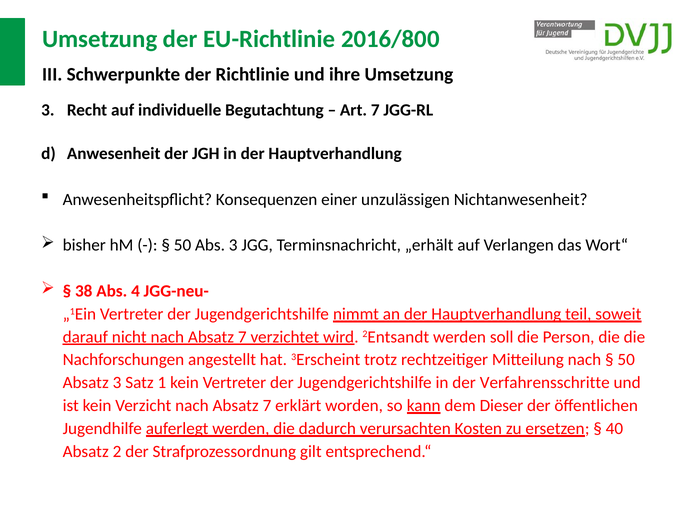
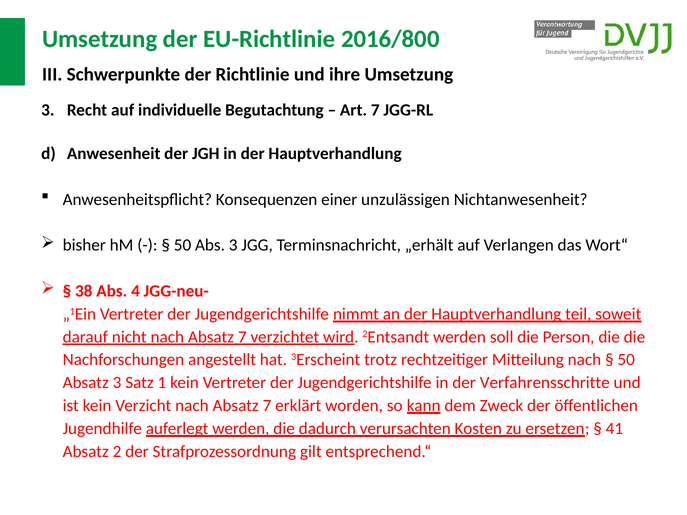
Dieser: Dieser -> Zweck
40: 40 -> 41
